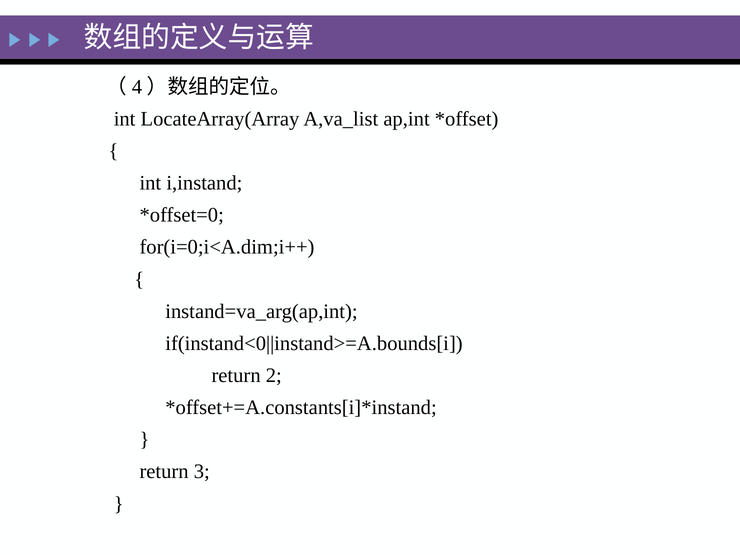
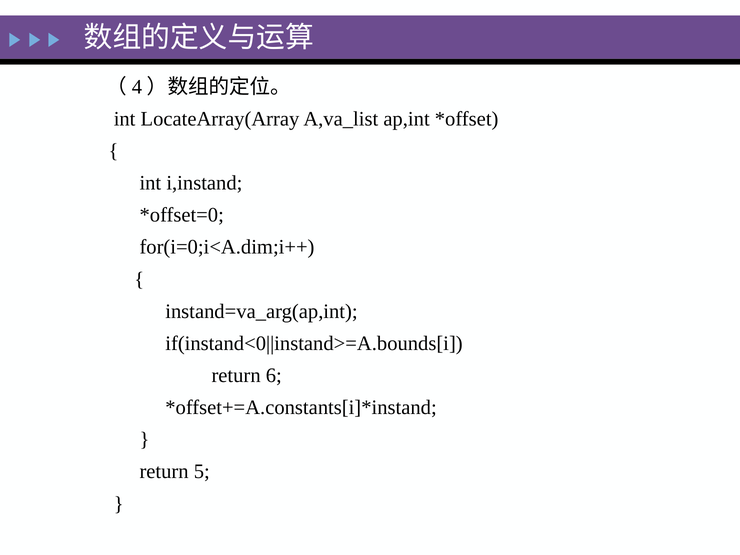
2: 2 -> 6
3: 3 -> 5
